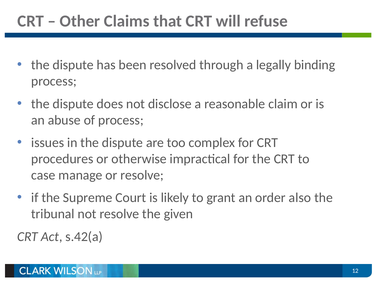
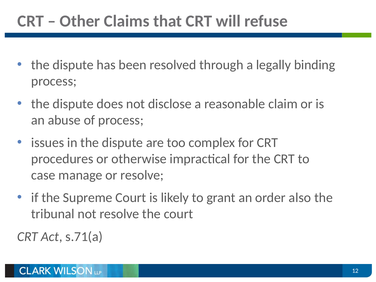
the given: given -> court
s.42(a: s.42(a -> s.71(a
